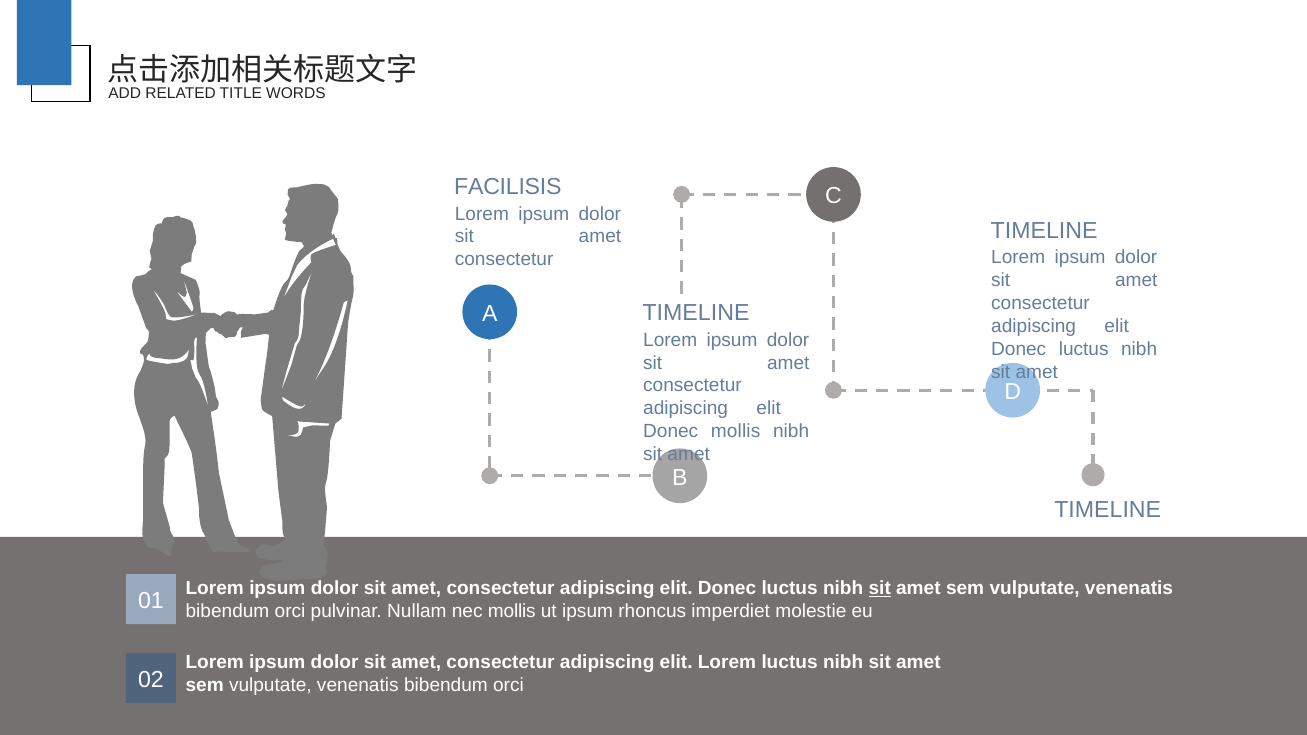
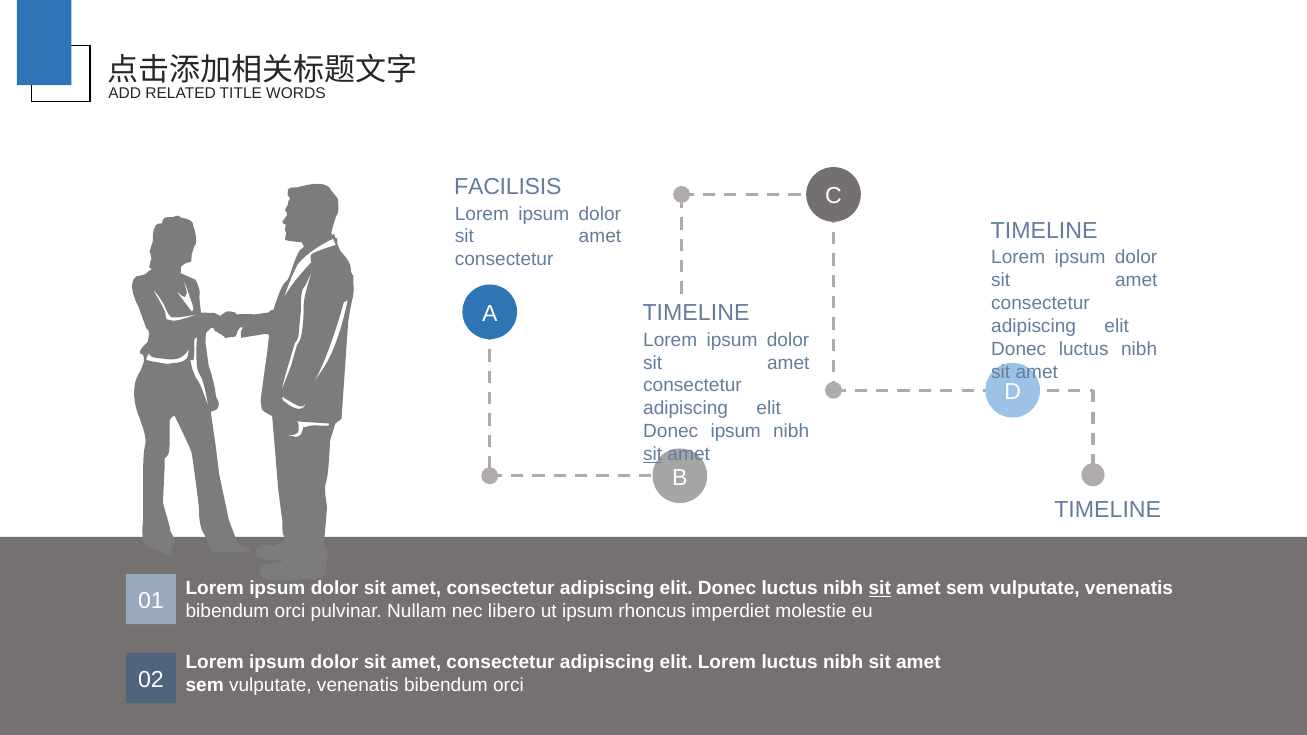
Donec mollis: mollis -> ipsum
sit at (653, 454) underline: none -> present
nec mollis: mollis -> libero
